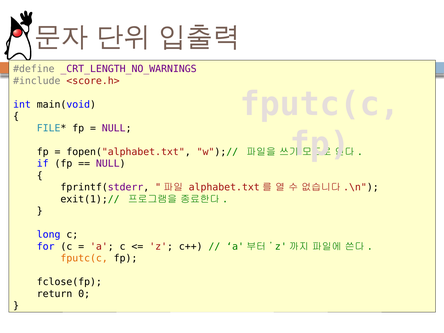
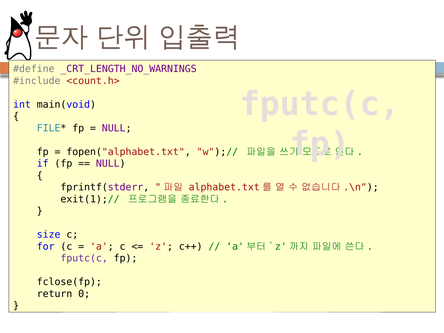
<score.h>: <score.h> -> <count.h>
long: long -> size
fputc(c at (84, 258) colour: orange -> purple
